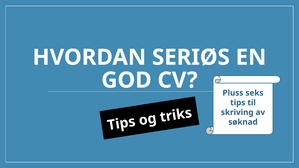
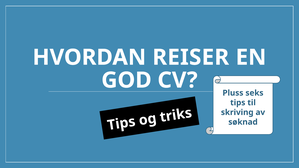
SERIØS: SERIØS -> REISER
